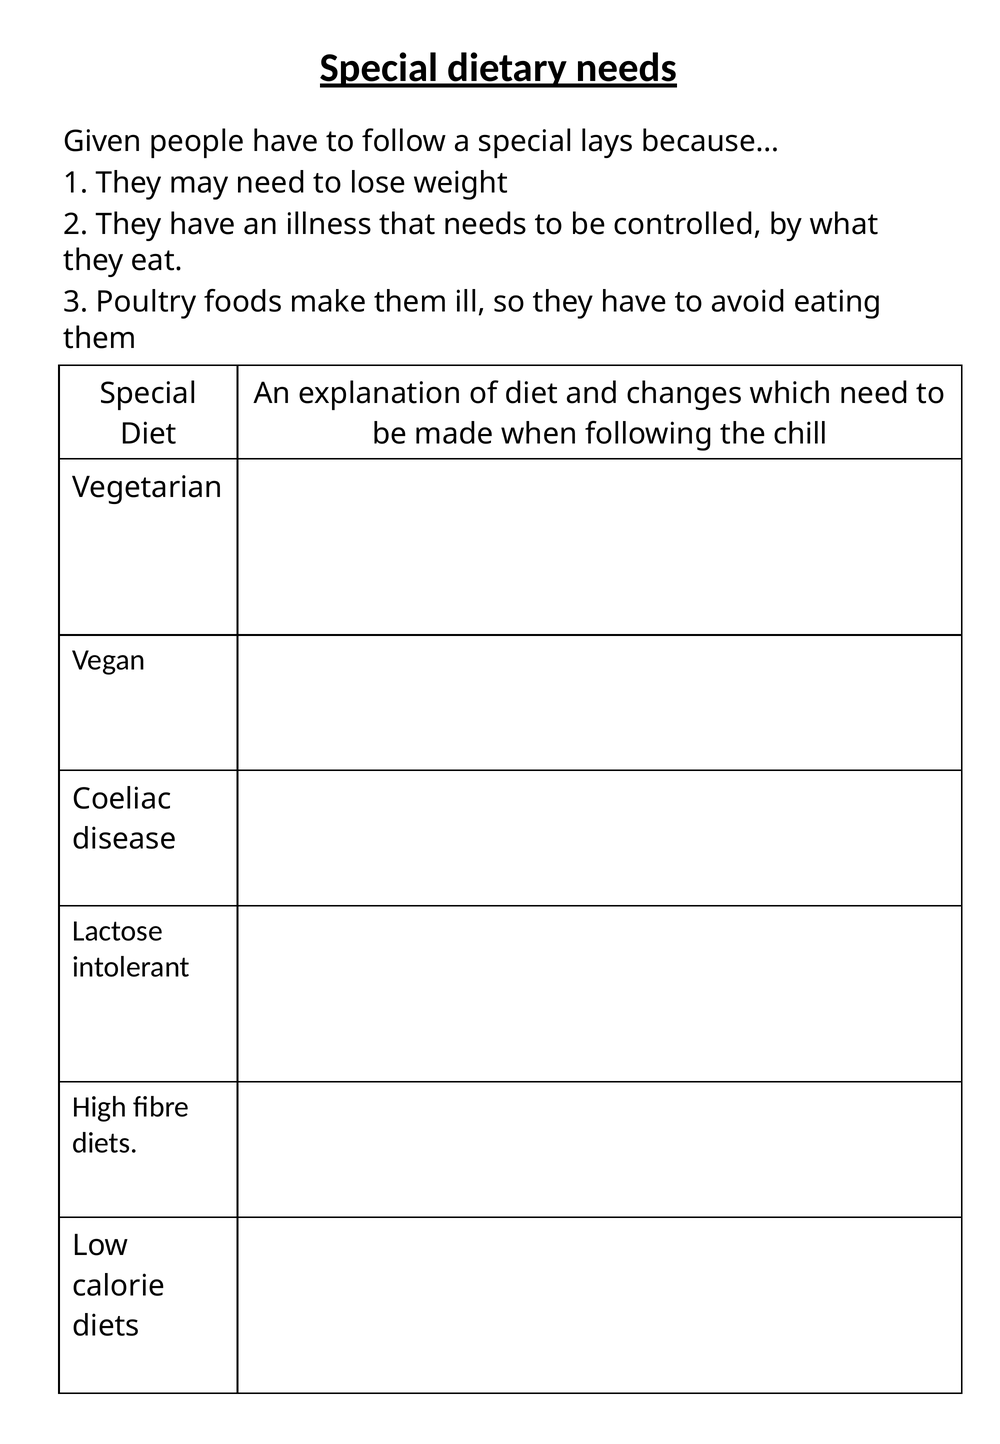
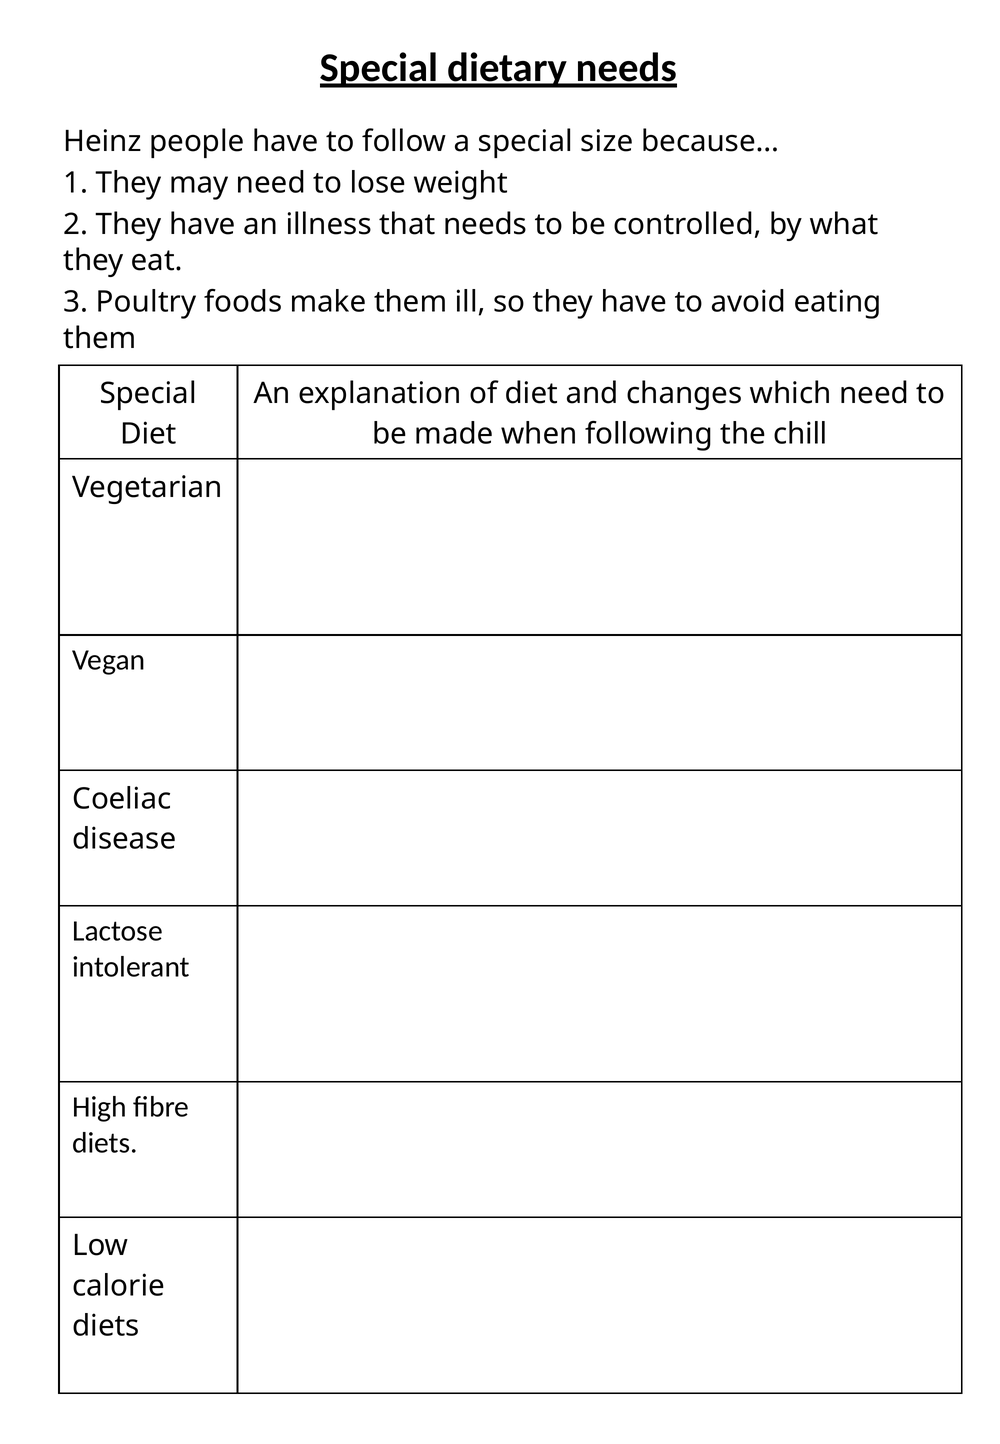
Given: Given -> Heinz
lays: lays -> size
